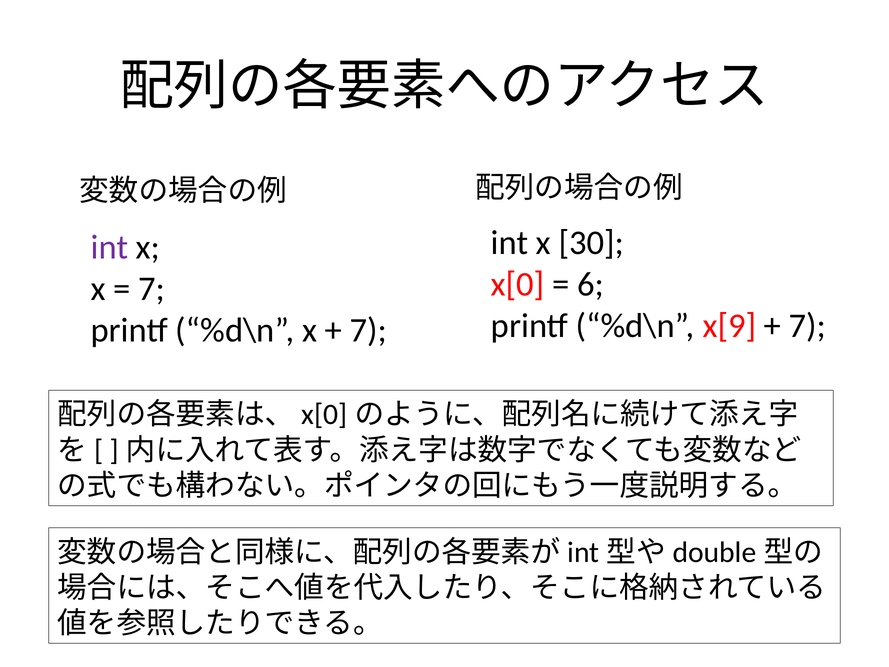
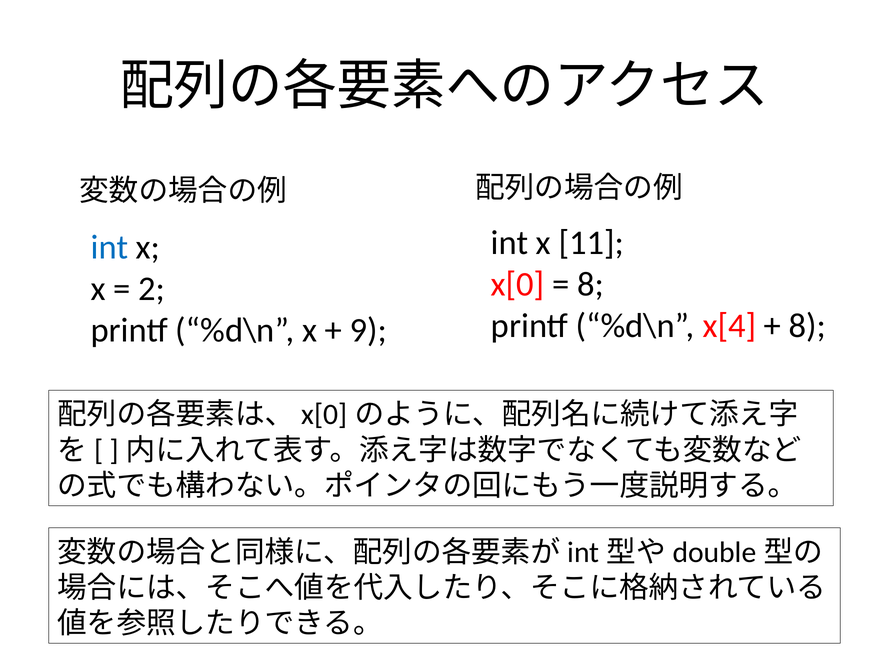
30: 30 -> 11
int at (109, 247) colour: purple -> blue
6 at (591, 284): 6 -> 8
7 at (152, 289): 7 -> 2
x[9: x[9 -> x[4
7 at (807, 326): 7 -> 8
7 at (368, 330): 7 -> 9
